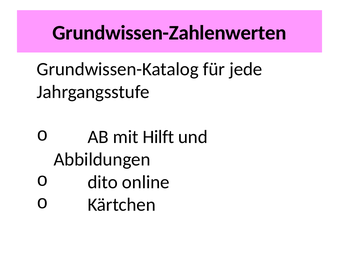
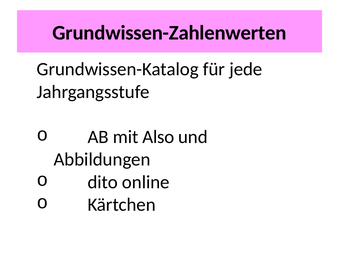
Hilft: Hilft -> Also
